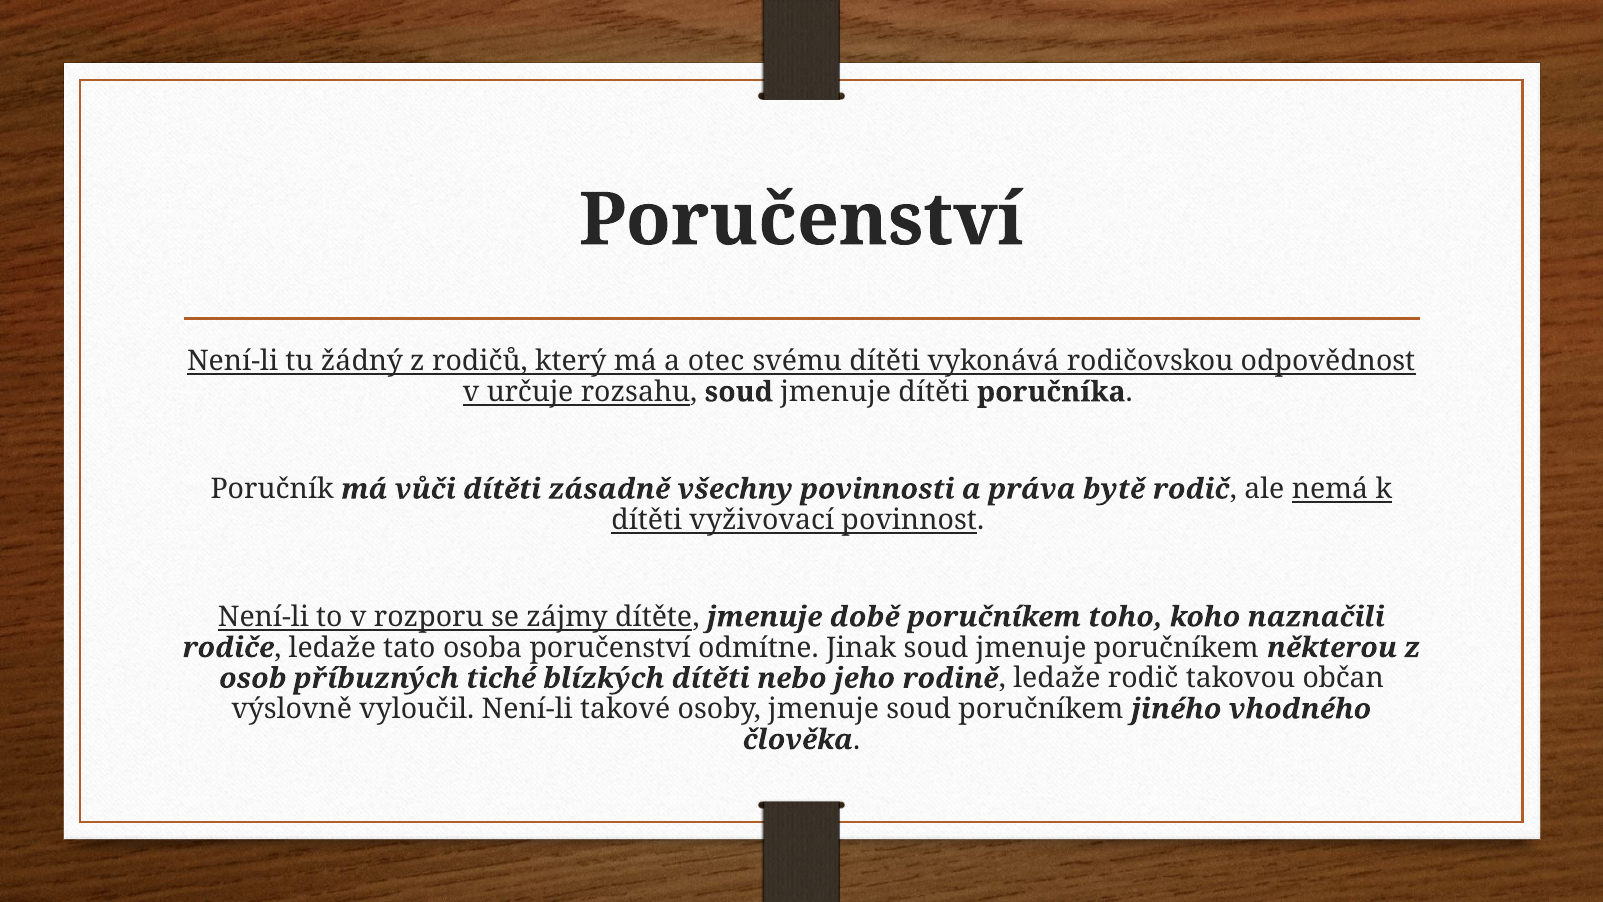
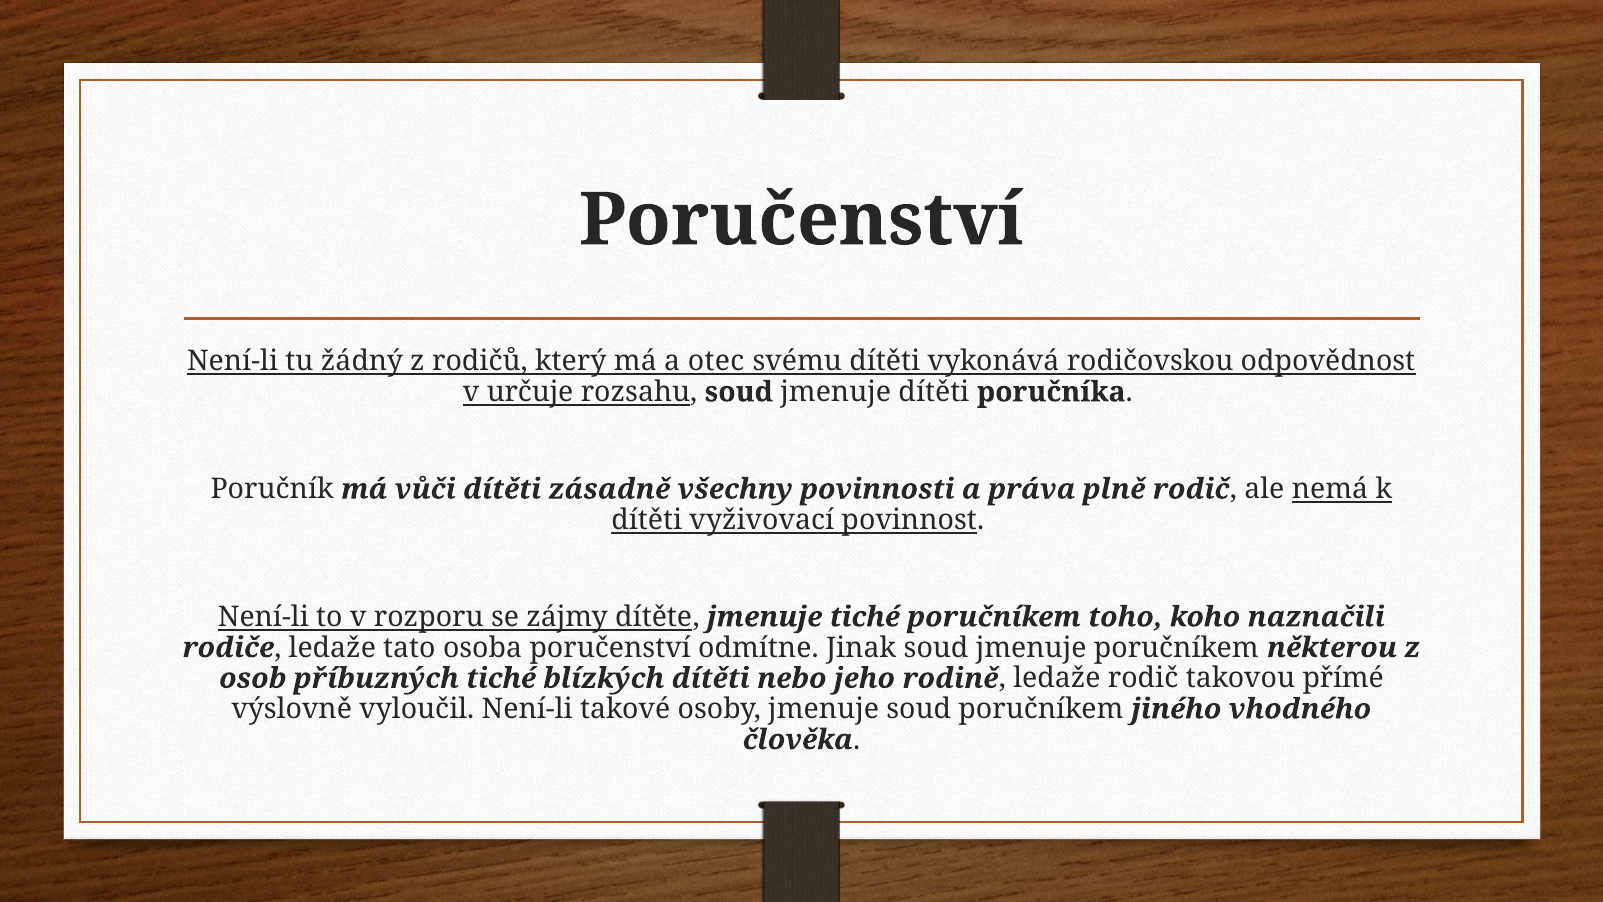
bytě: bytě -> plně
jmenuje době: době -> tiché
občan: občan -> přímé
